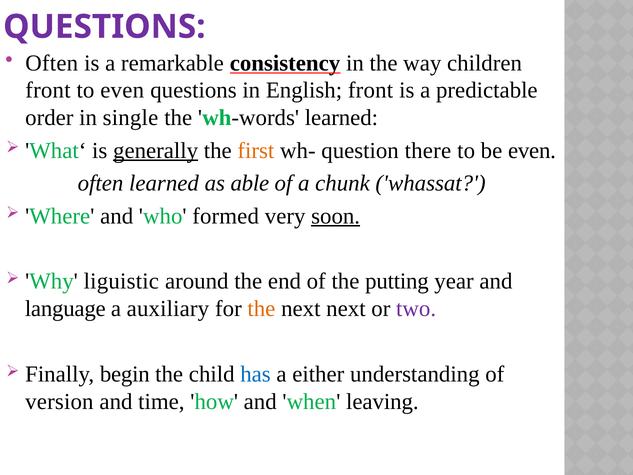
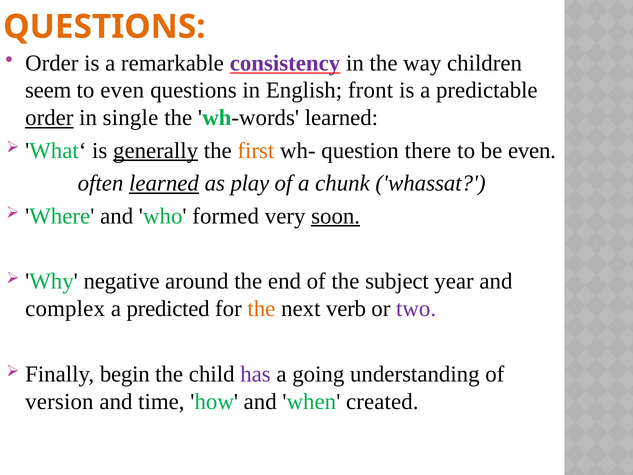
QUESTIONS at (104, 27) colour: purple -> orange
Often at (52, 63): Often -> Order
consistency colour: black -> purple
front at (48, 90): front -> seem
order at (49, 118) underline: none -> present
learned at (164, 183) underline: none -> present
able: able -> play
liguistic: liguistic -> negative
putting: putting -> subject
language: language -> complex
auxiliary: auxiliary -> predicted
next next: next -> verb
has colour: blue -> purple
either: either -> going
leaving: leaving -> created
